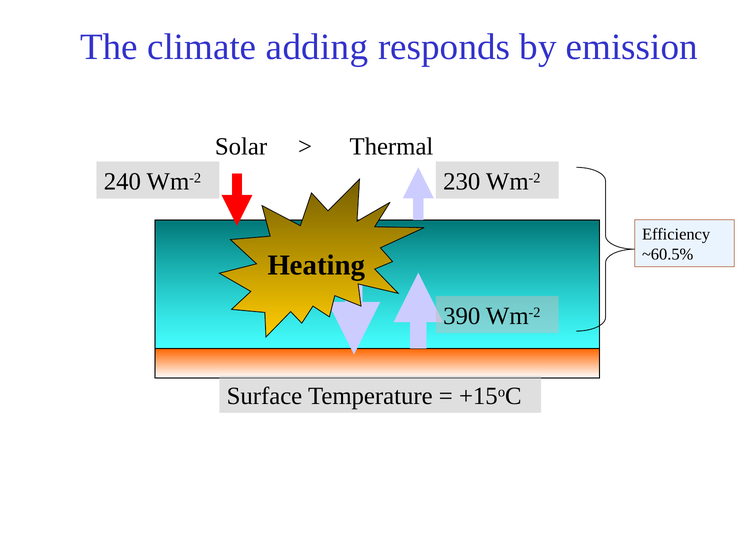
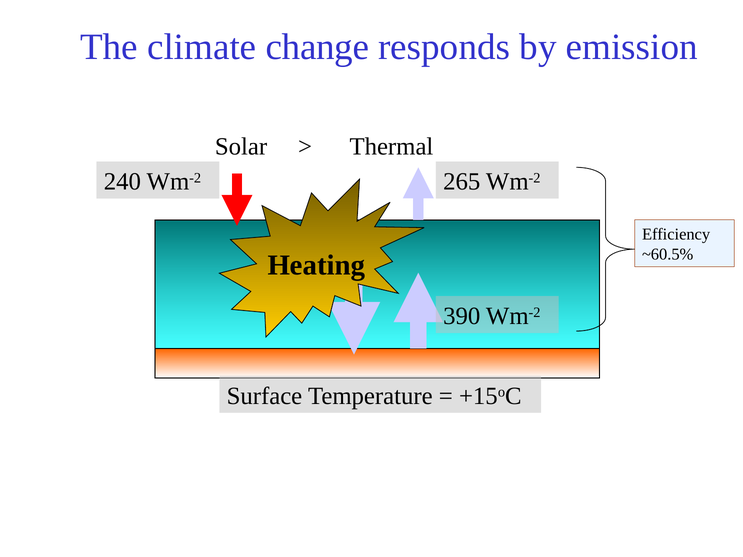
adding: adding -> change
230: 230 -> 265
